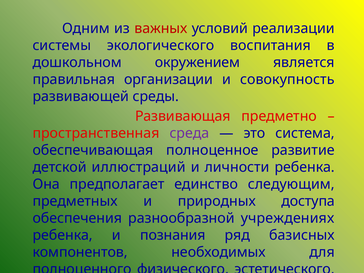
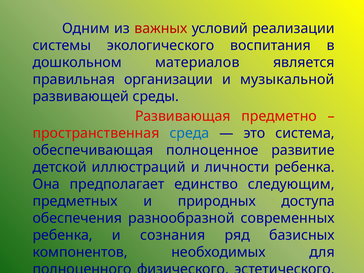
окружением: окружением -> материалов
совокупность: совокупность -> музыкальной
среда colour: purple -> blue
учреждениях: учреждениях -> современных
познания: познания -> сознания
